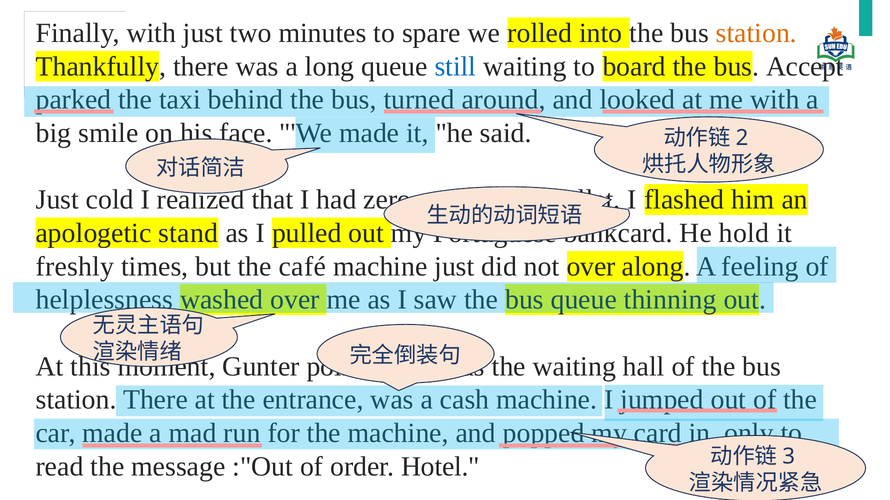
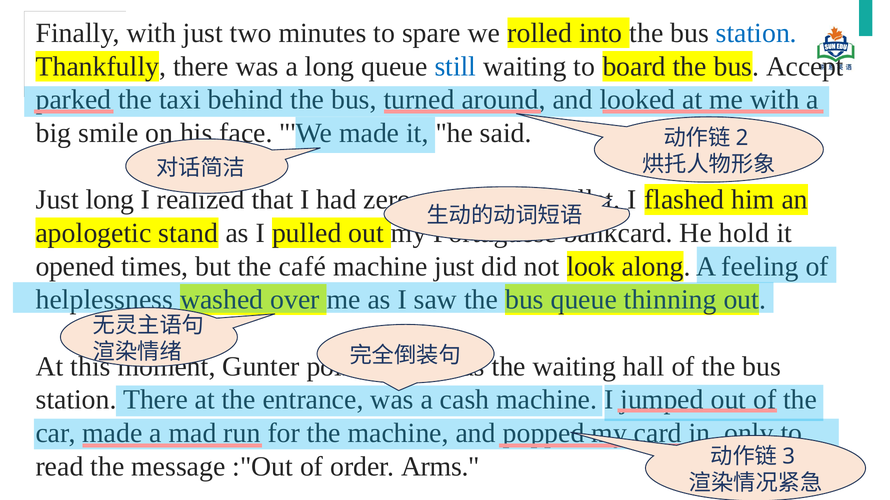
station at (756, 33) colour: orange -> blue
Just cold: cold -> long
freshly: freshly -> opened
not over: over -> look
Hotel: Hotel -> Arms
